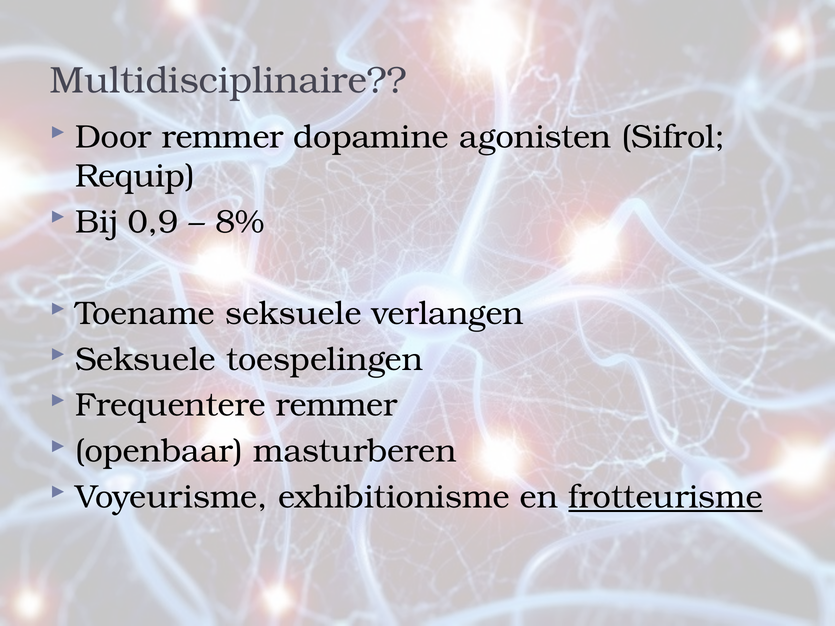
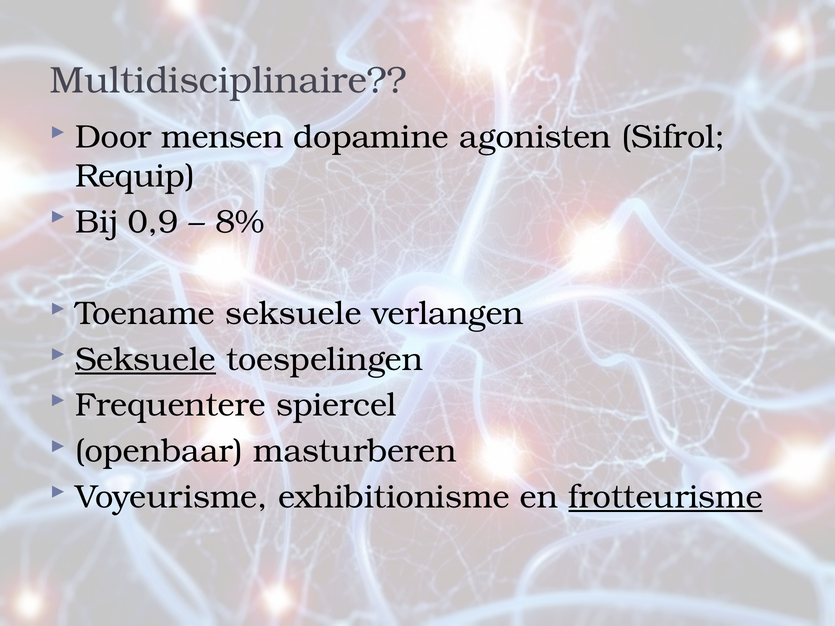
Door remmer: remmer -> mensen
Seksuele at (145, 359) underline: none -> present
Frequentere remmer: remmer -> spiercel
